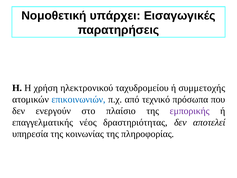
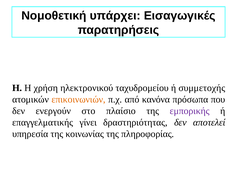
επικοινωνιών colour: blue -> orange
τεχνικό: τεχνικό -> κανόνα
νέος: νέος -> γίνει
